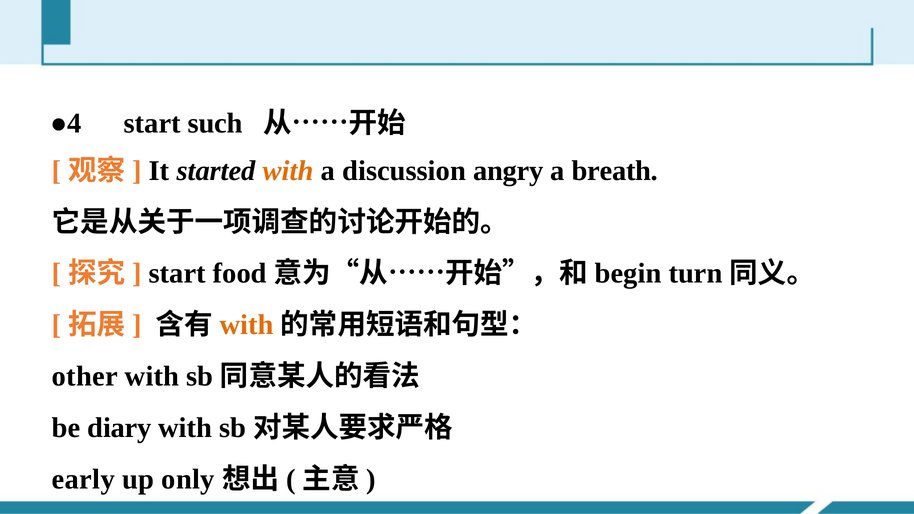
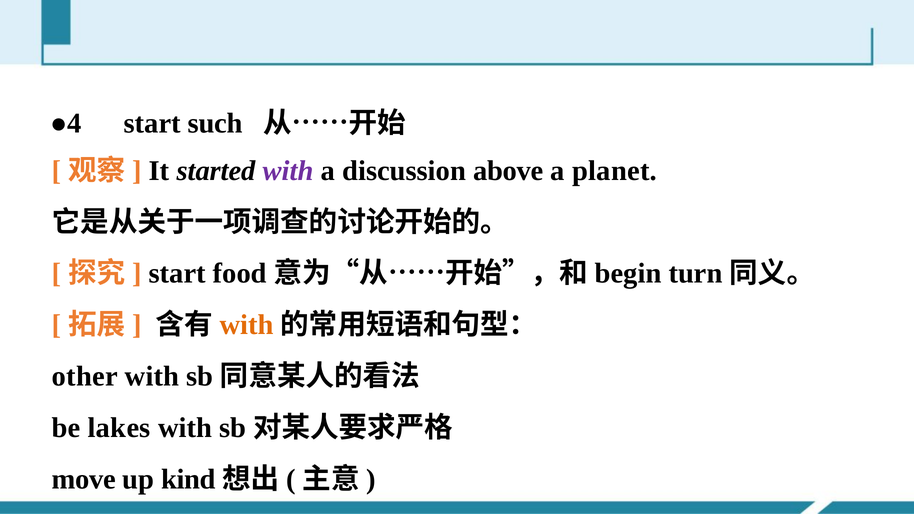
with at (288, 171) colour: orange -> purple
angry: angry -> above
breath: breath -> planet
diary: diary -> lakes
early: early -> move
only: only -> kind
